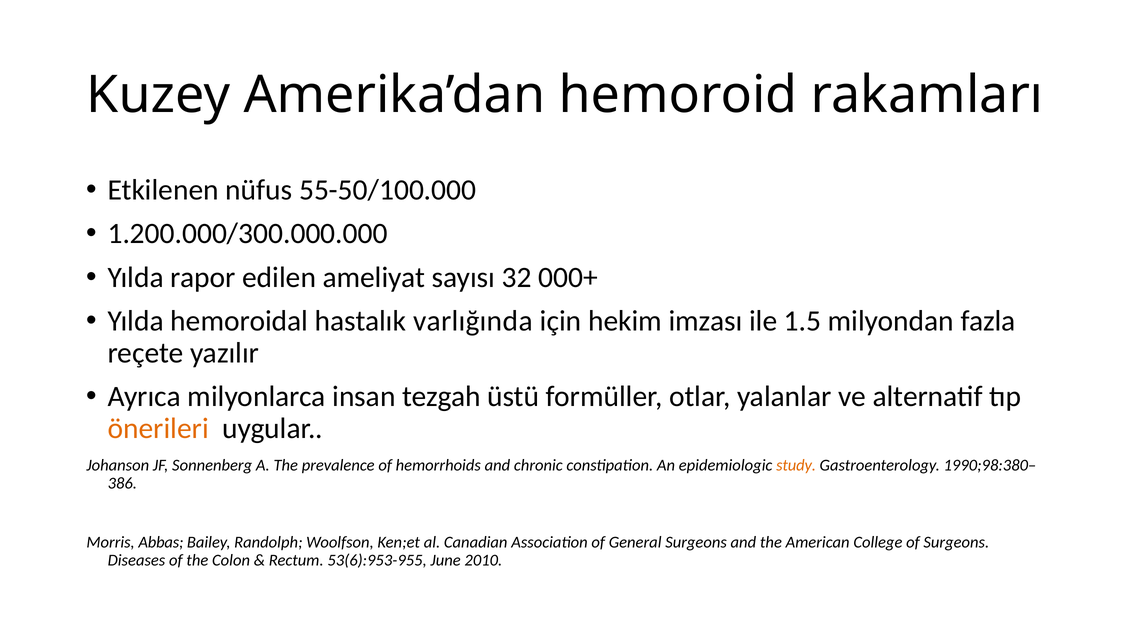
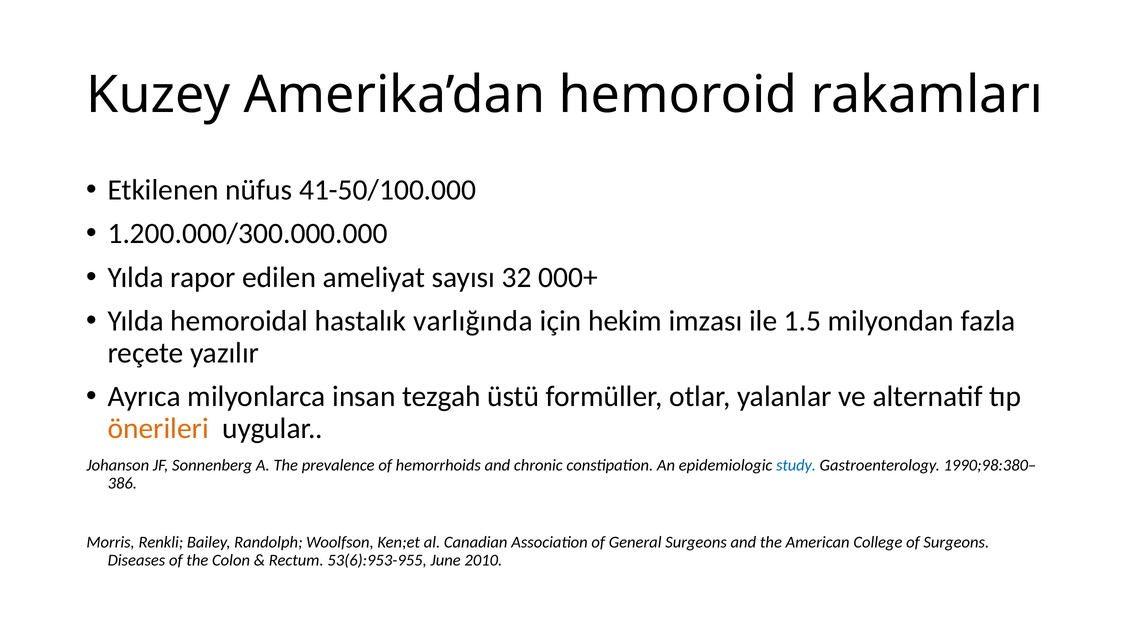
55-50/100.000: 55-50/100.000 -> 41-50/100.000
study colour: orange -> blue
Abbas: Abbas -> Renkli
